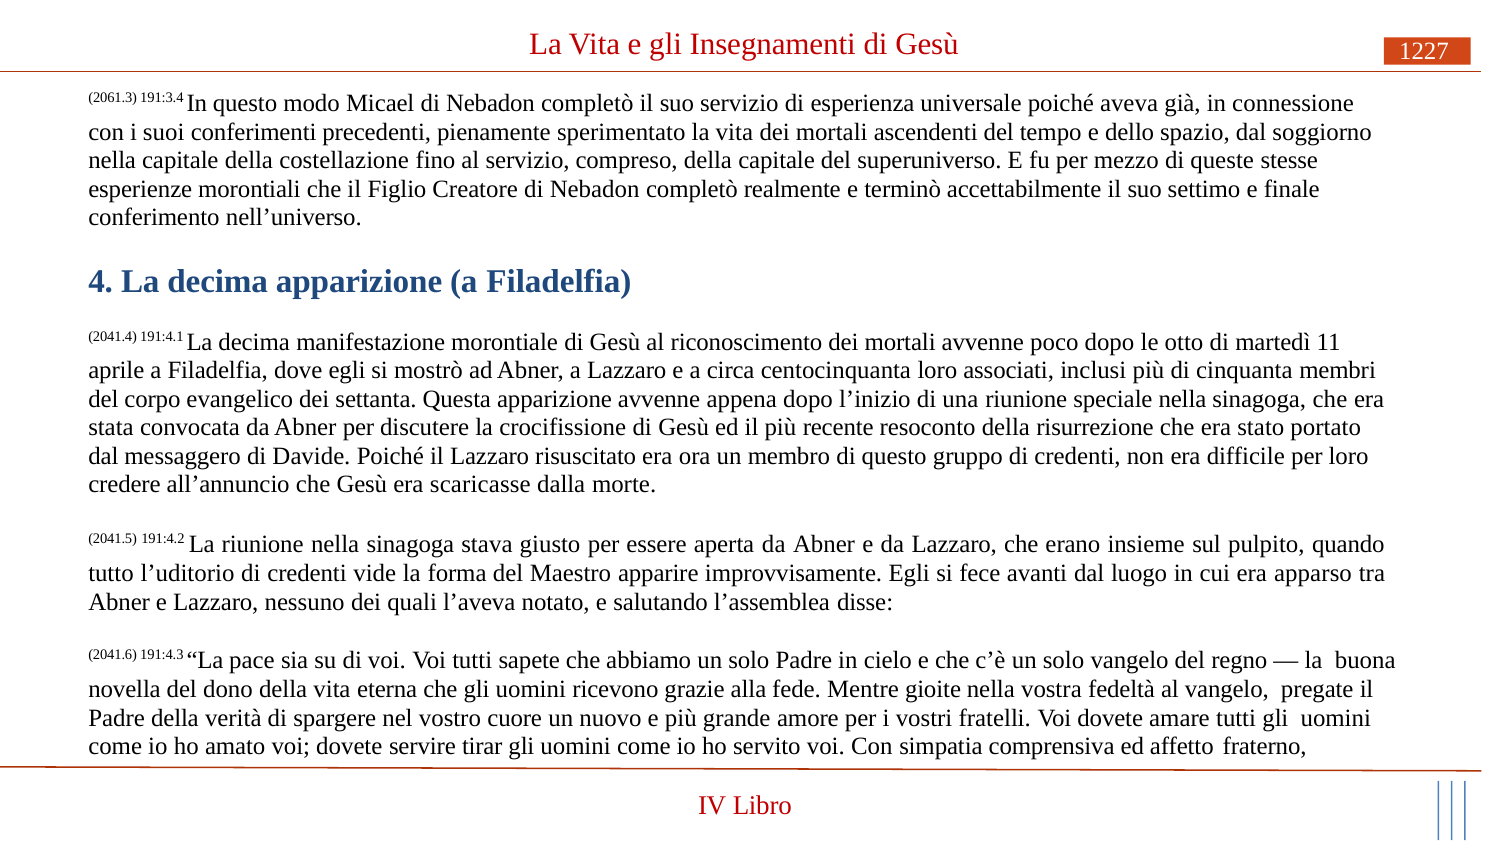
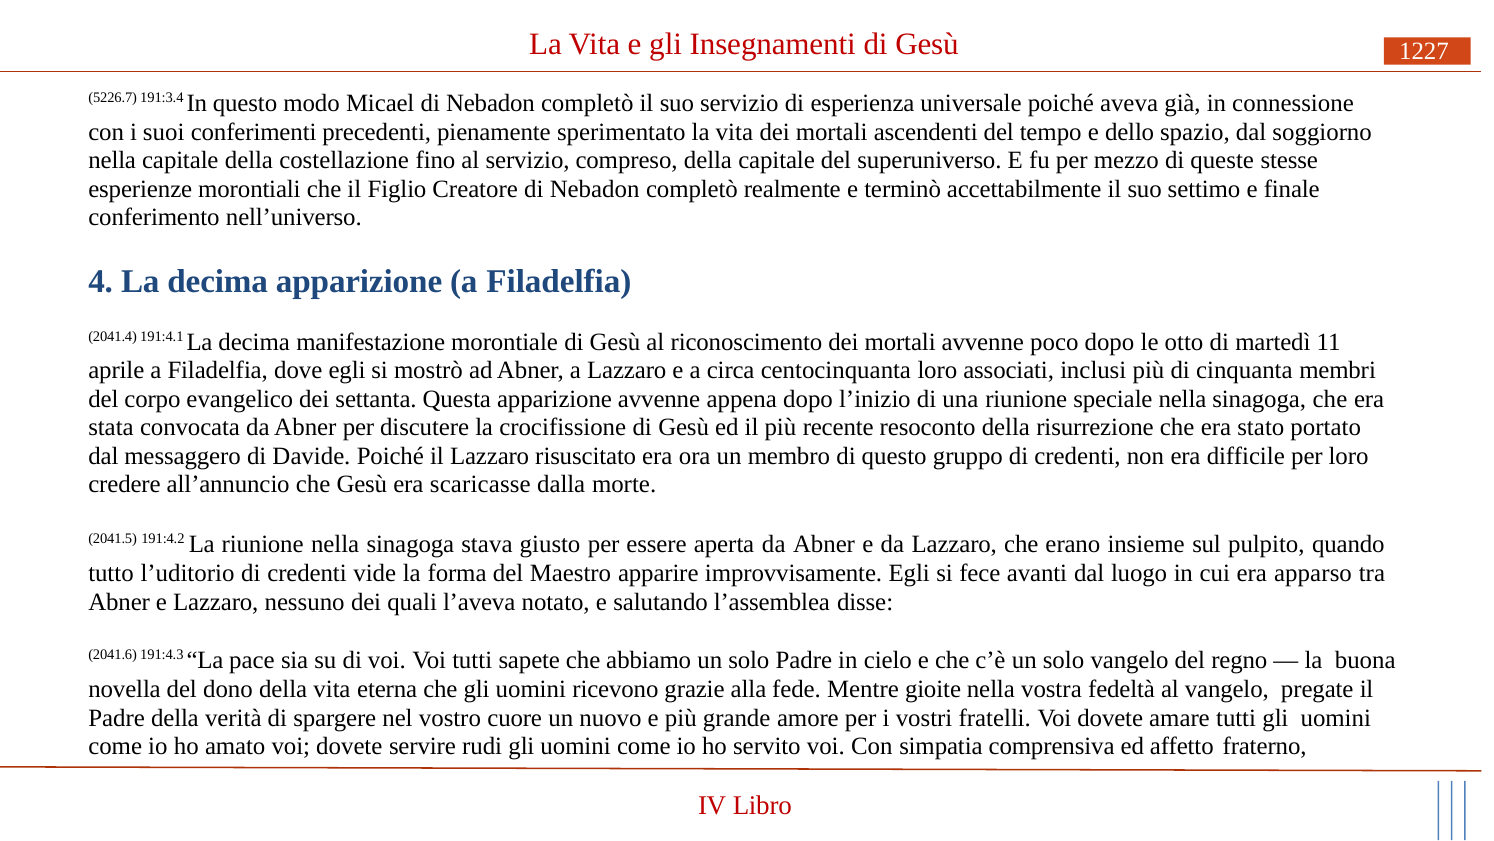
2061.3: 2061.3 -> 5226.7
tirar: tirar -> rudi
